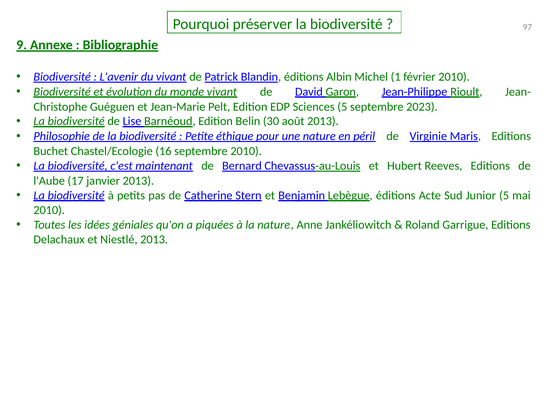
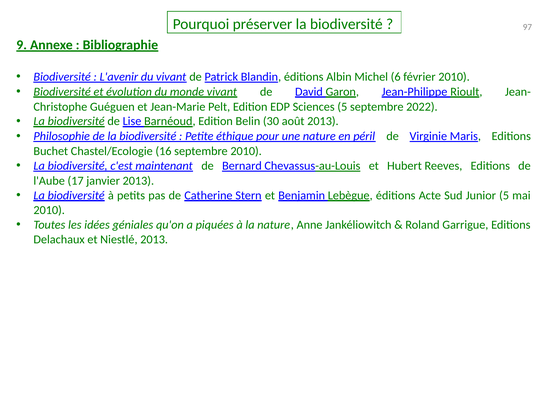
1: 1 -> 6
2023: 2023 -> 2022
